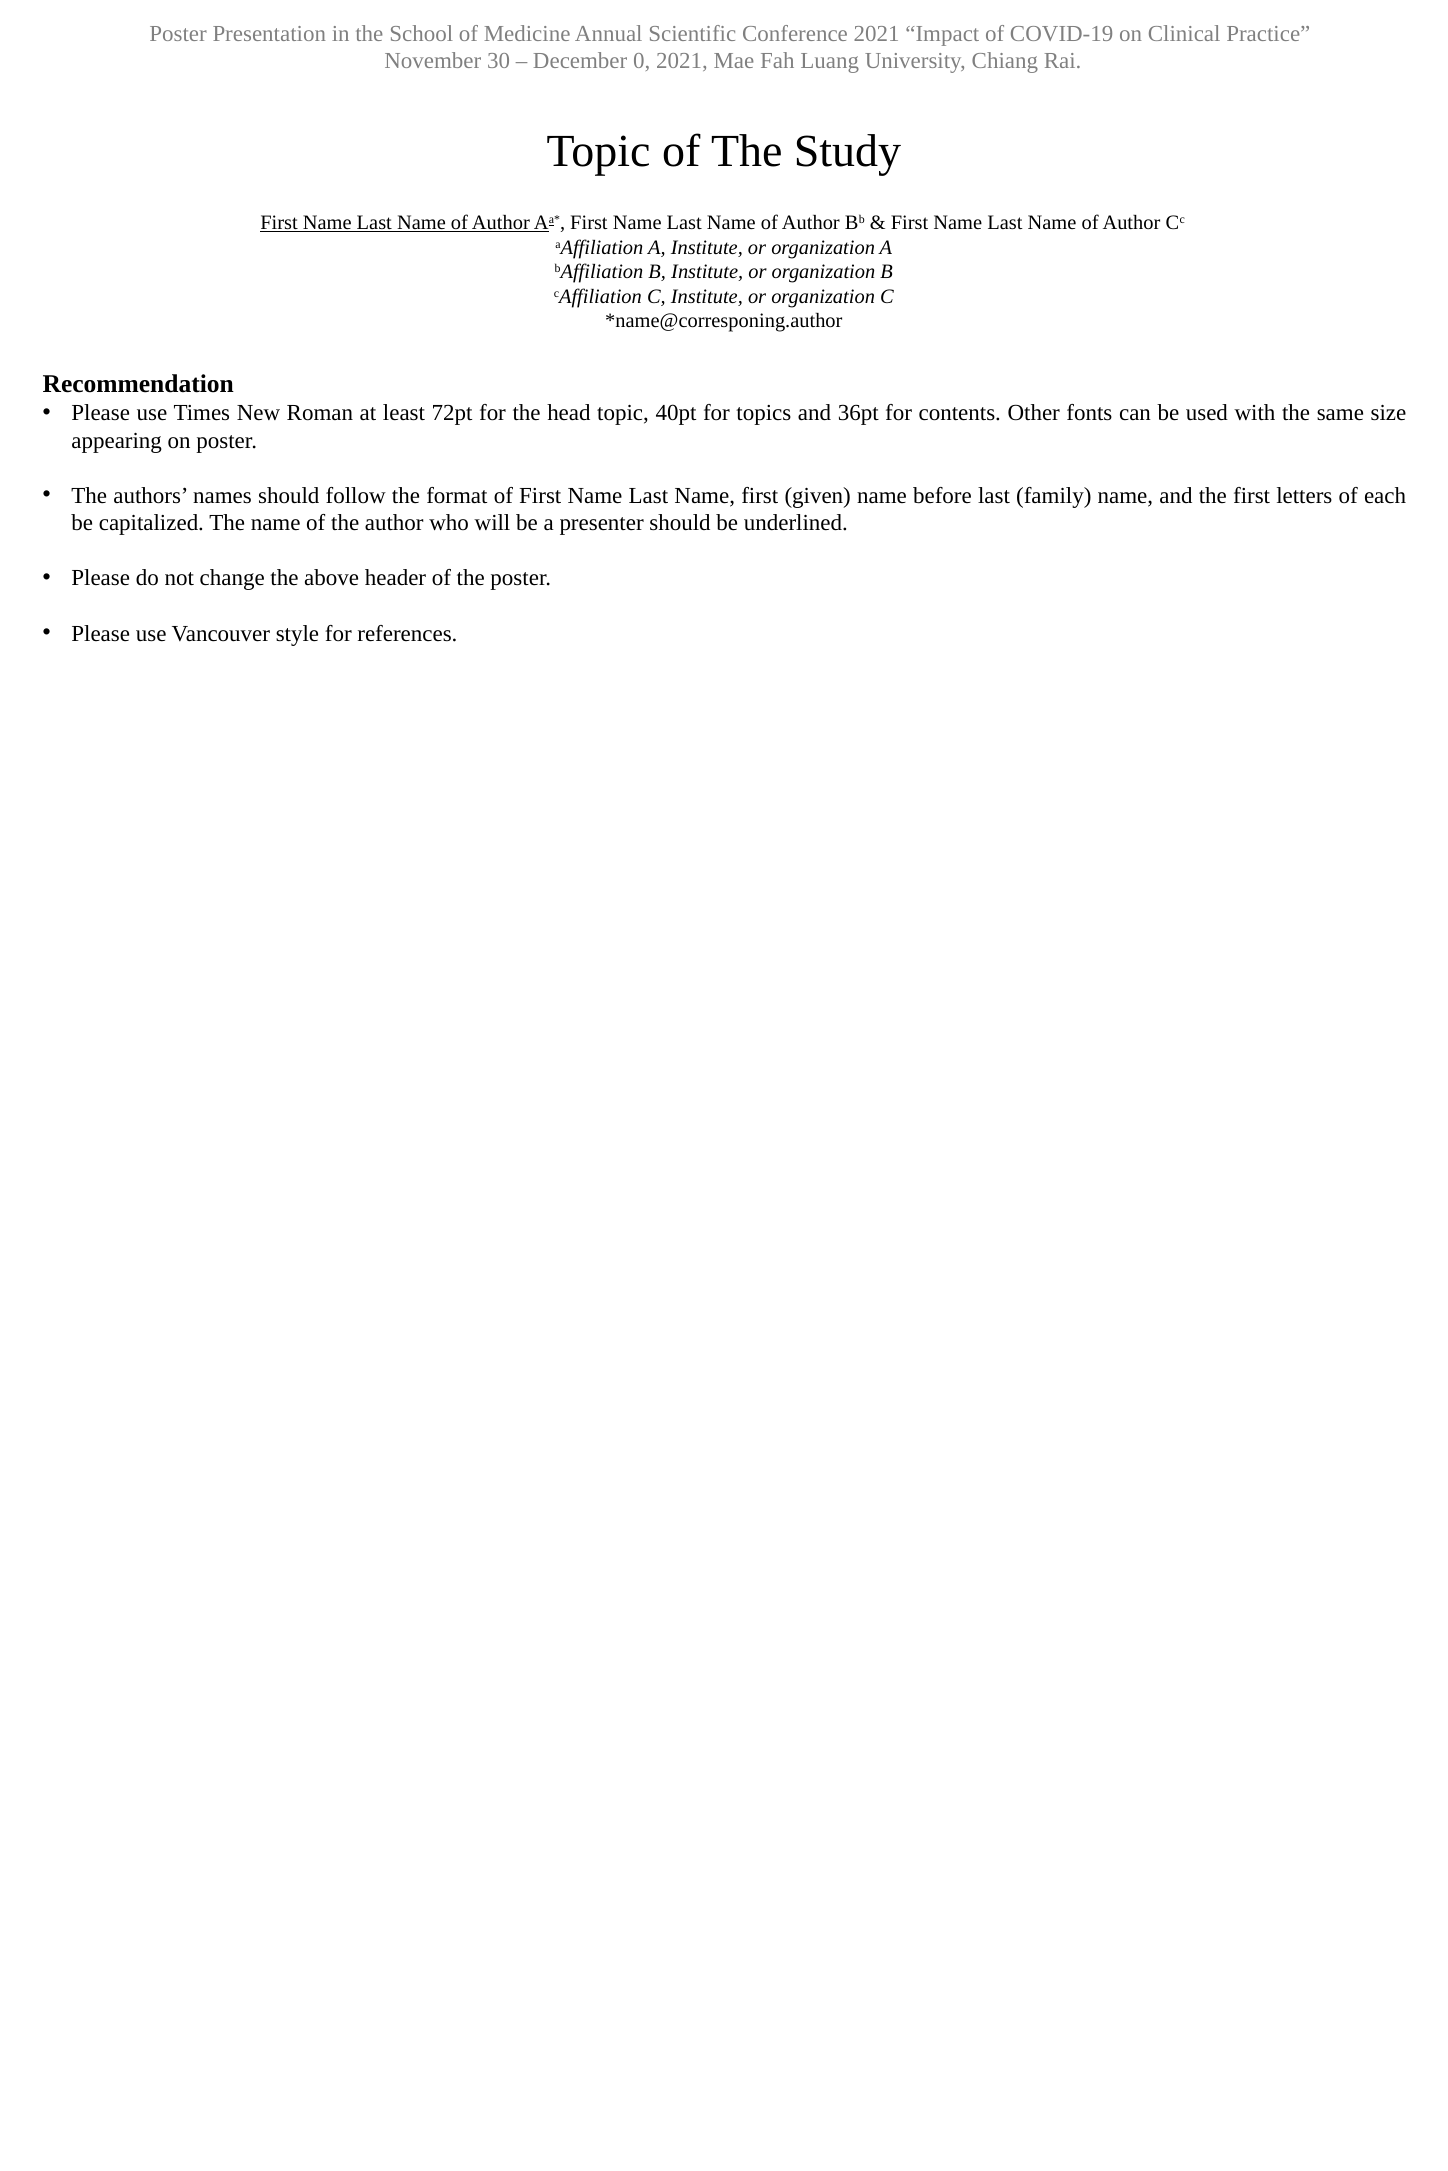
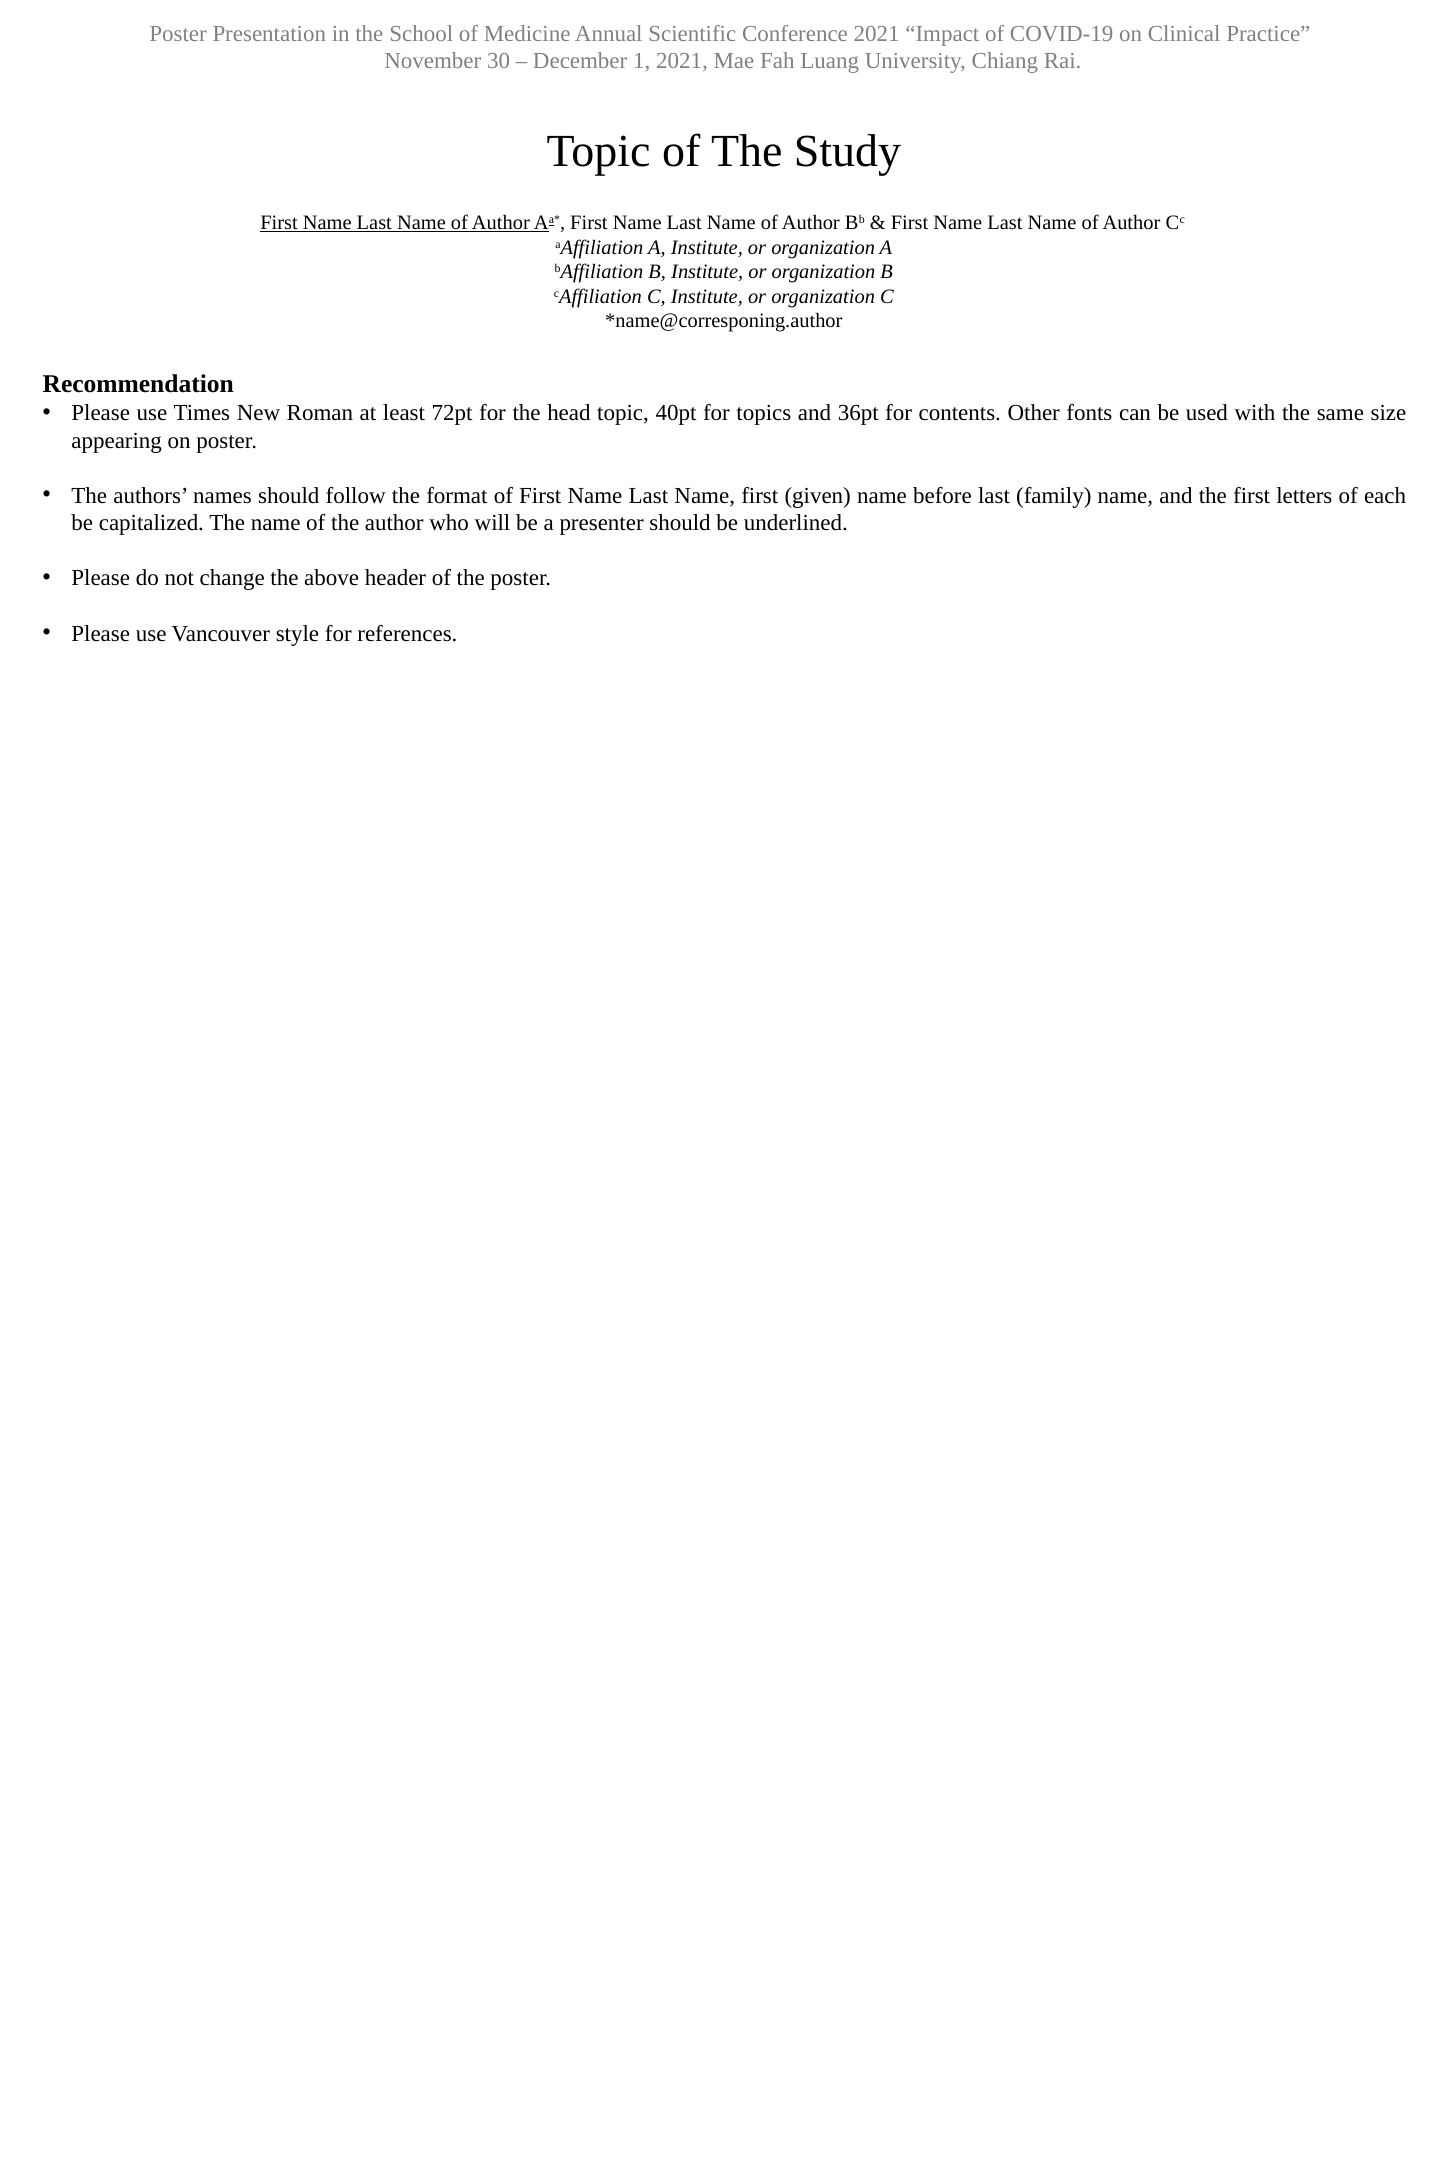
0: 0 -> 1
